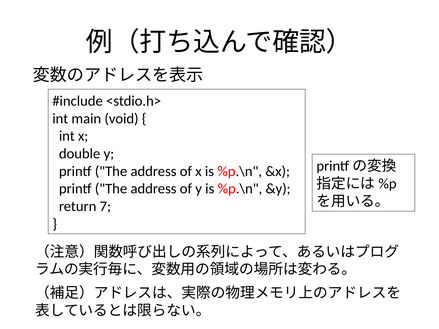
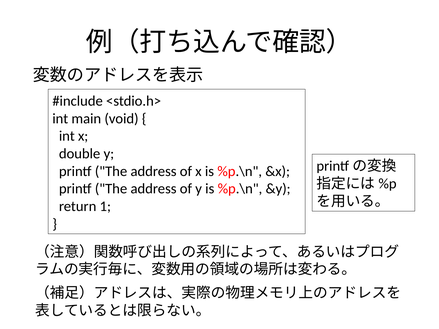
7: 7 -> 1
